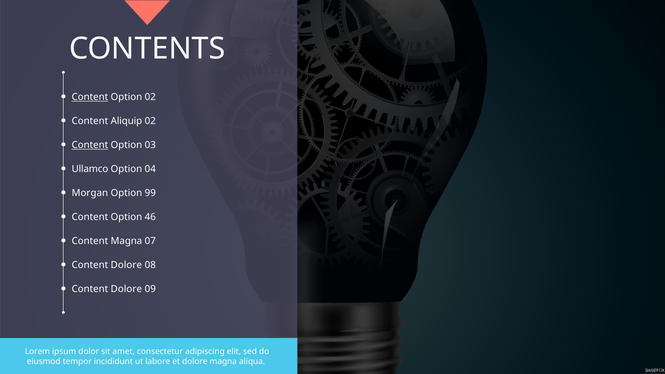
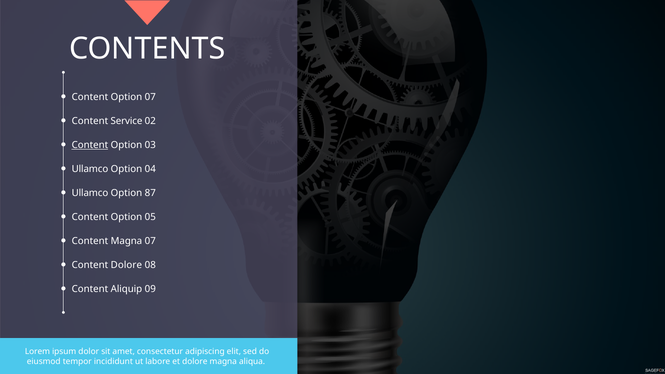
Content at (90, 97) underline: present -> none
Option 02: 02 -> 07
Aliquip: Aliquip -> Service
Morgan at (90, 193): Morgan -> Ullamco
99: 99 -> 87
46: 46 -> 05
Dolore at (126, 289): Dolore -> Aliquip
